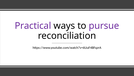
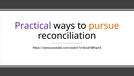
pursue colour: purple -> orange
